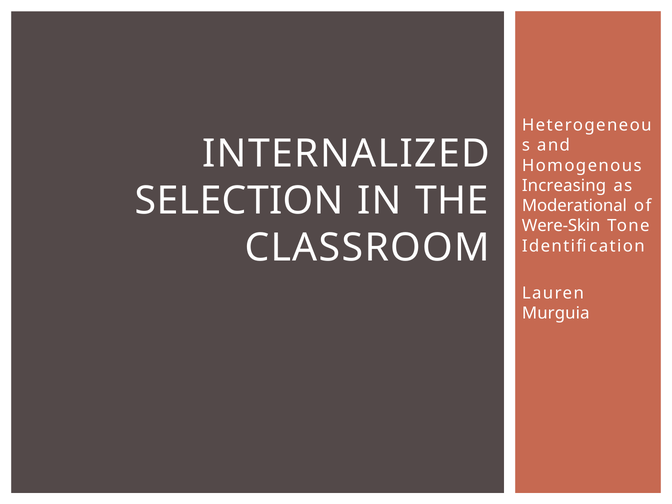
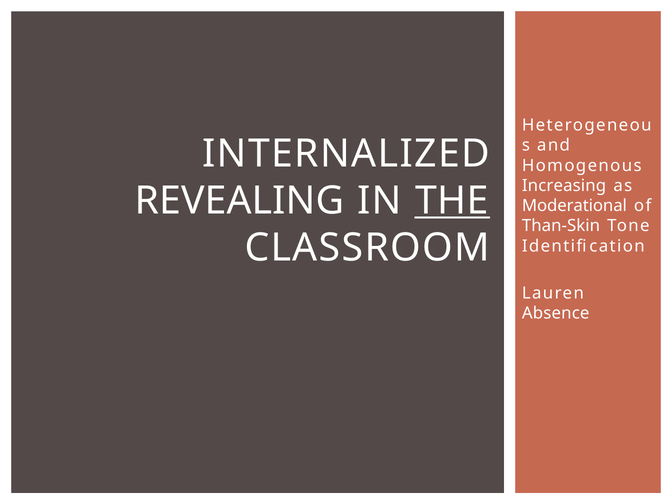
SELECTION: SELECTION -> REVEALING
THE underline: none -> present
Were-Skin: Were-Skin -> Than-Skin
Murguia: Murguia -> Absence
